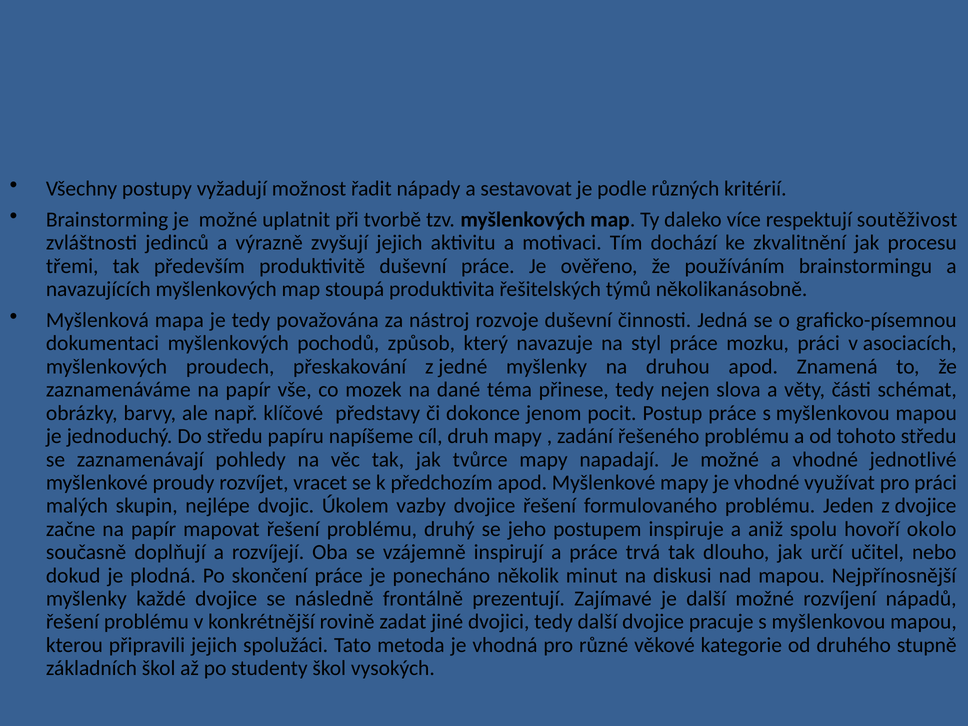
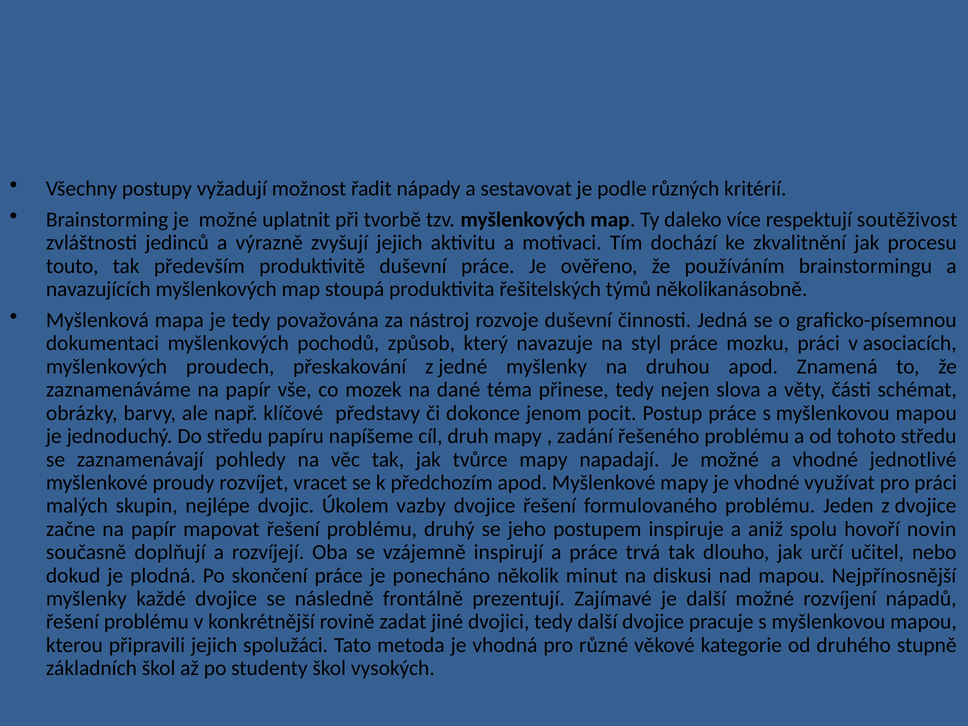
třemi: třemi -> touto
okolo: okolo -> novin
